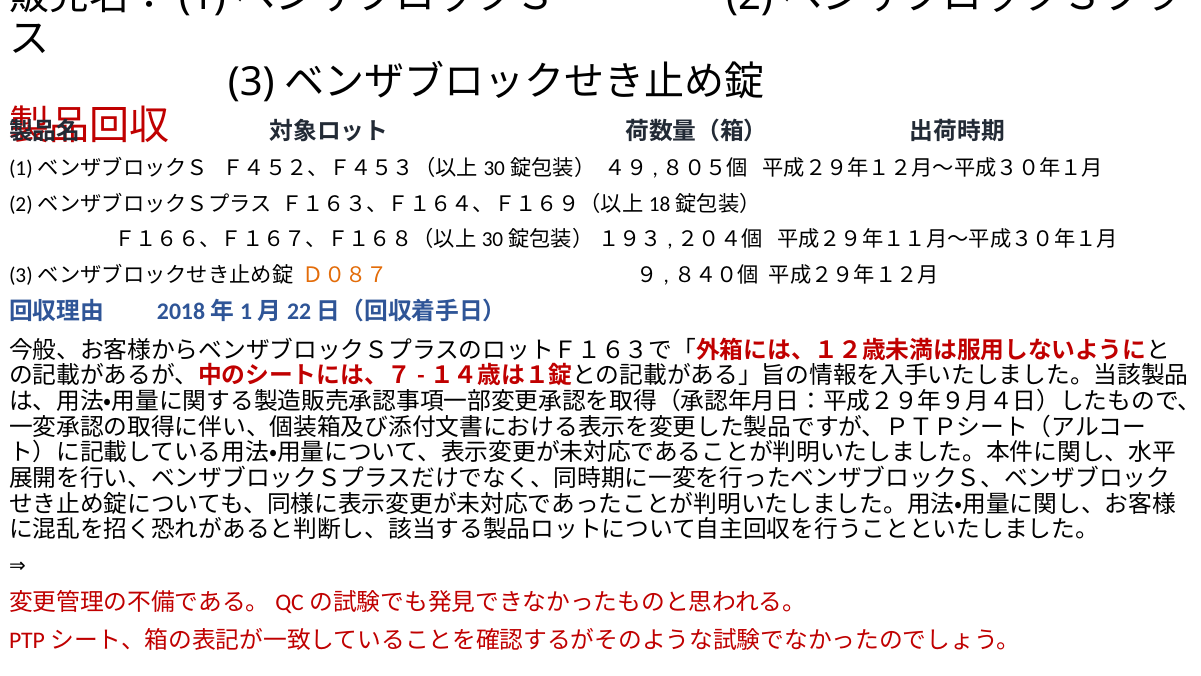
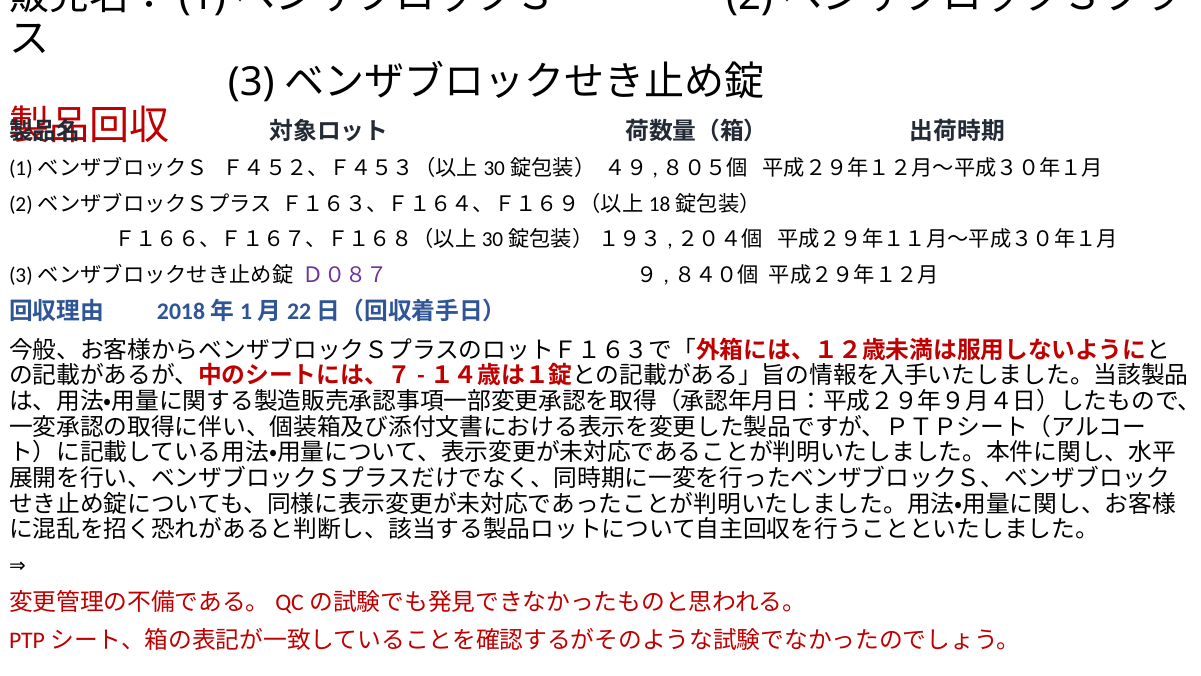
Ｄ０８７ colour: orange -> purple
